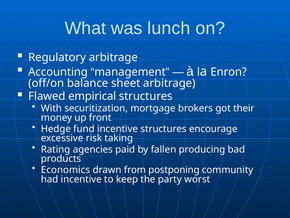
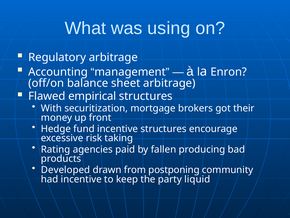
lunch: lunch -> using
Economics: Economics -> Developed
worst: worst -> liquid
